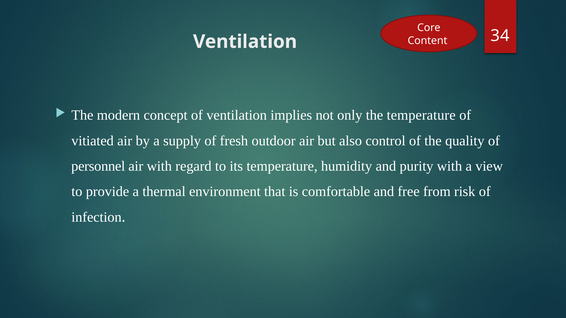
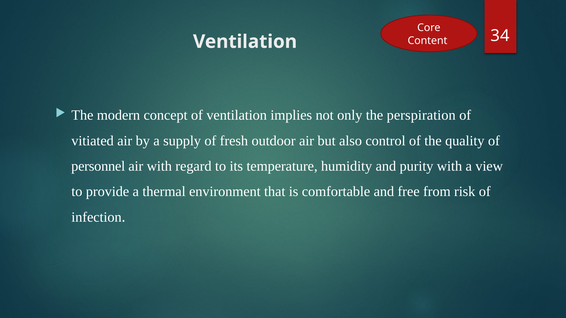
the temperature: temperature -> perspiration
